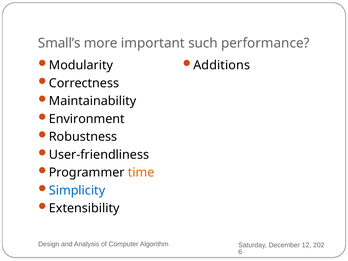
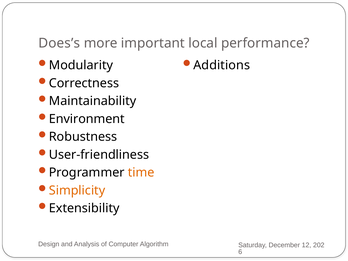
Small’s: Small’s -> Does’s
such: such -> local
Simplicity colour: blue -> orange
